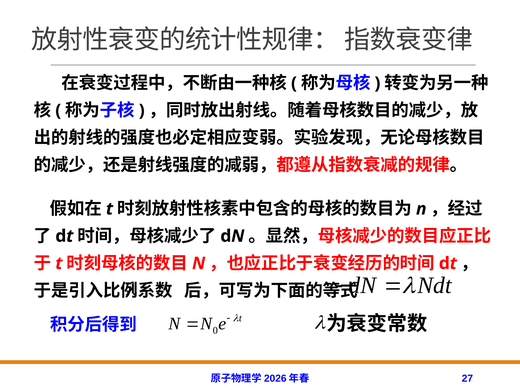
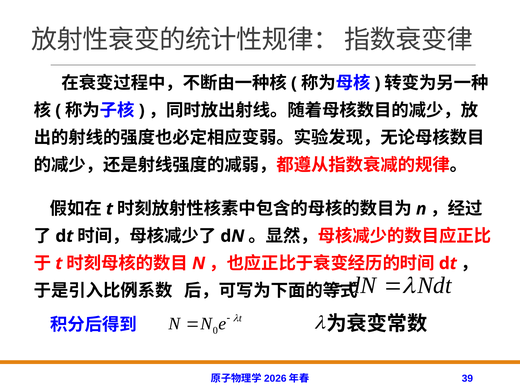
27: 27 -> 39
